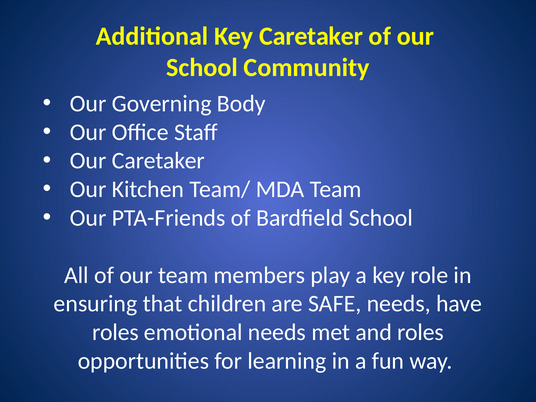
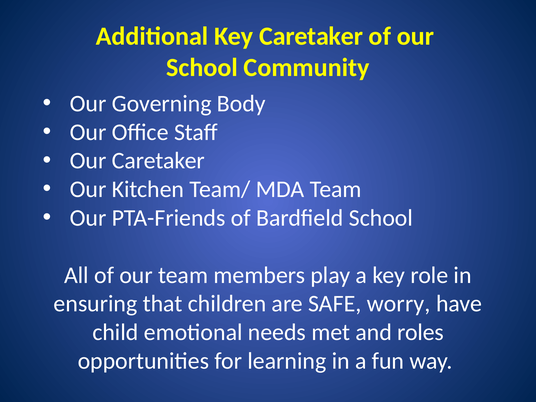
SAFE needs: needs -> worry
roles at (116, 332): roles -> child
